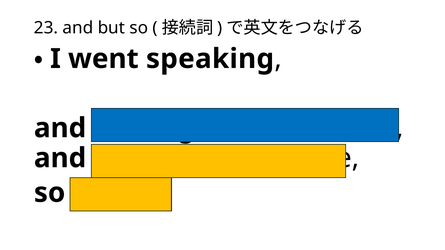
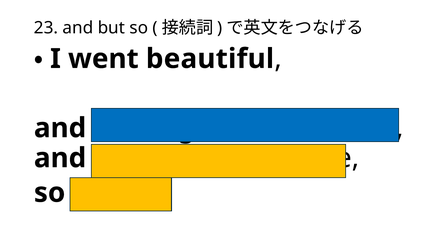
speaking: speaking -> beautiful
